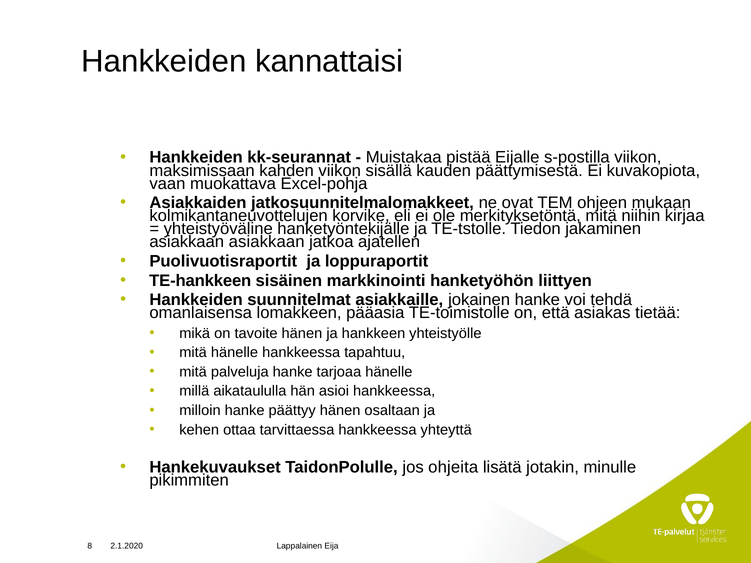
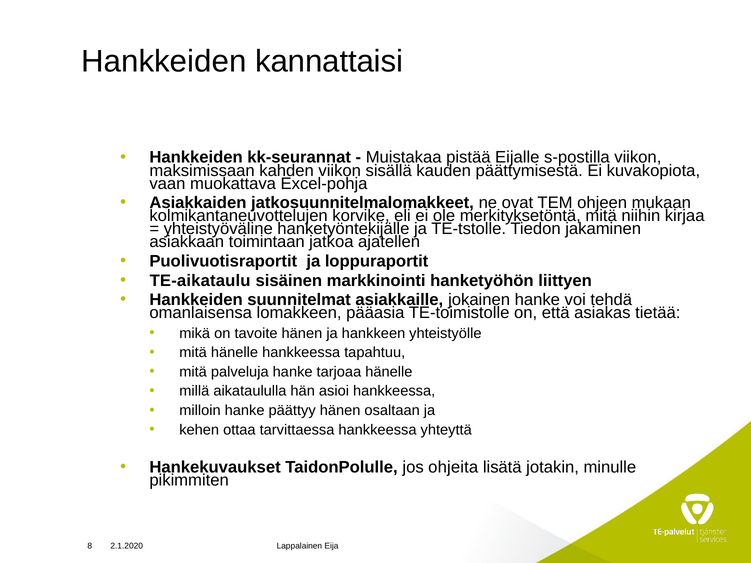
asiakkaan asiakkaan: asiakkaan -> toimintaan
TE-hankkeen: TE-hankkeen -> TE-aikataulu
